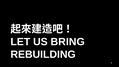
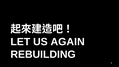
BRING: BRING -> AGAIN
